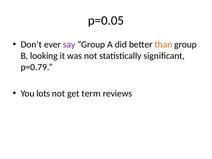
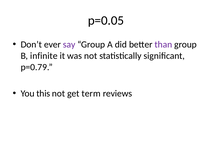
than colour: orange -> purple
looking: looking -> infinite
lots: lots -> this
